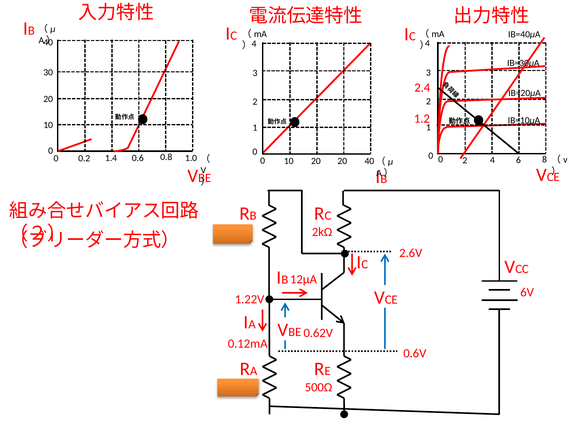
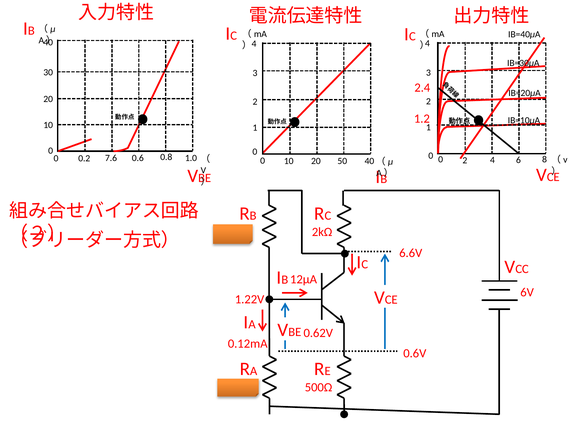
1.4: 1.4 -> 7.6
20 20: 20 -> 50
2.6V: 2.6V -> 6.6V
